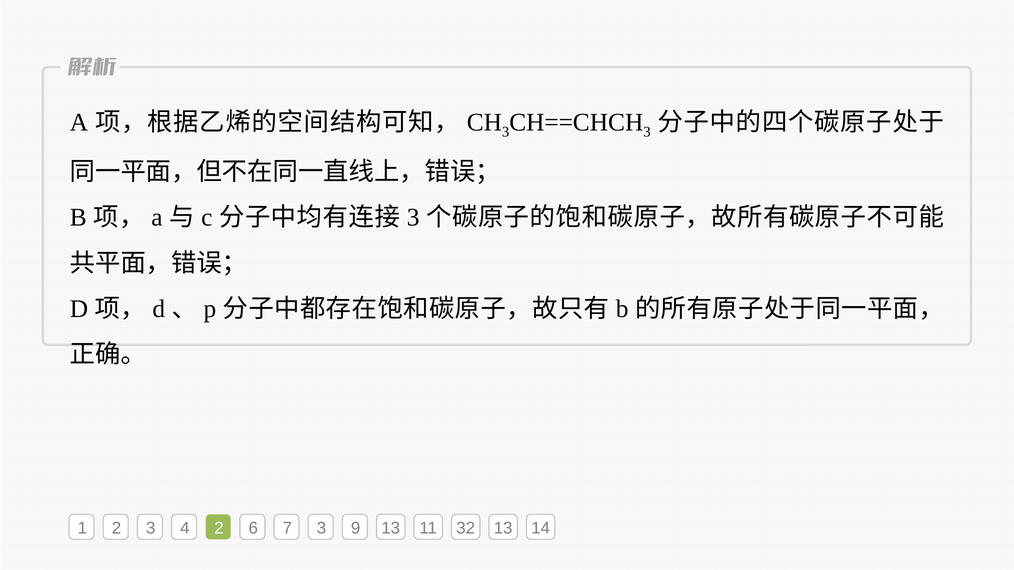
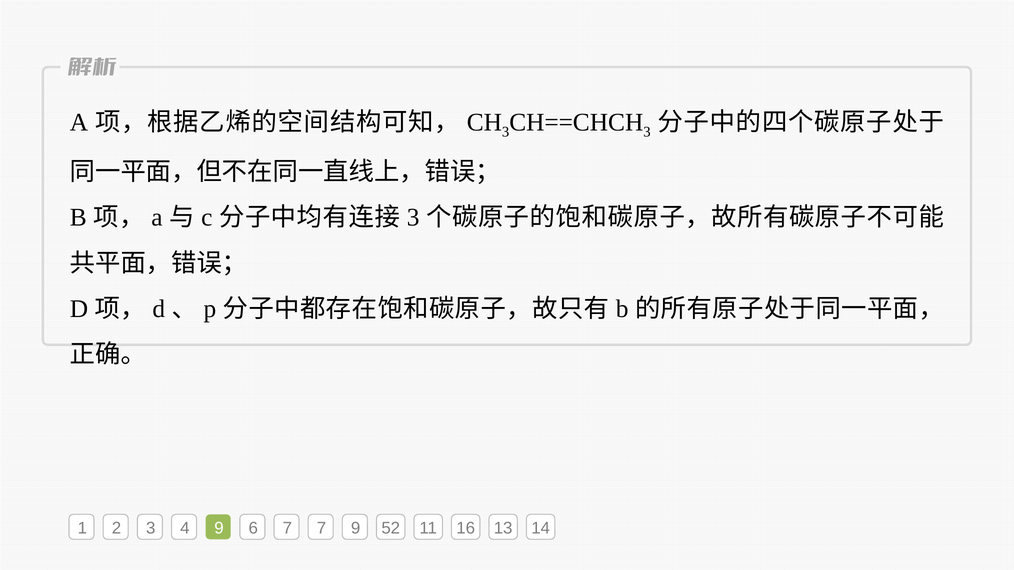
4 2: 2 -> 9
7 3: 3 -> 7
9 13: 13 -> 52
32: 32 -> 16
